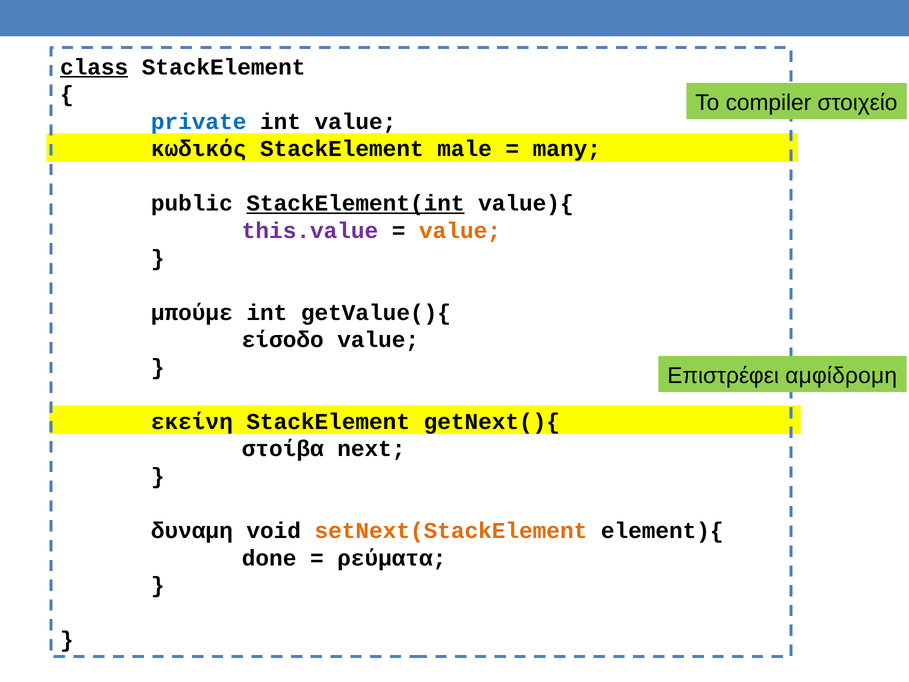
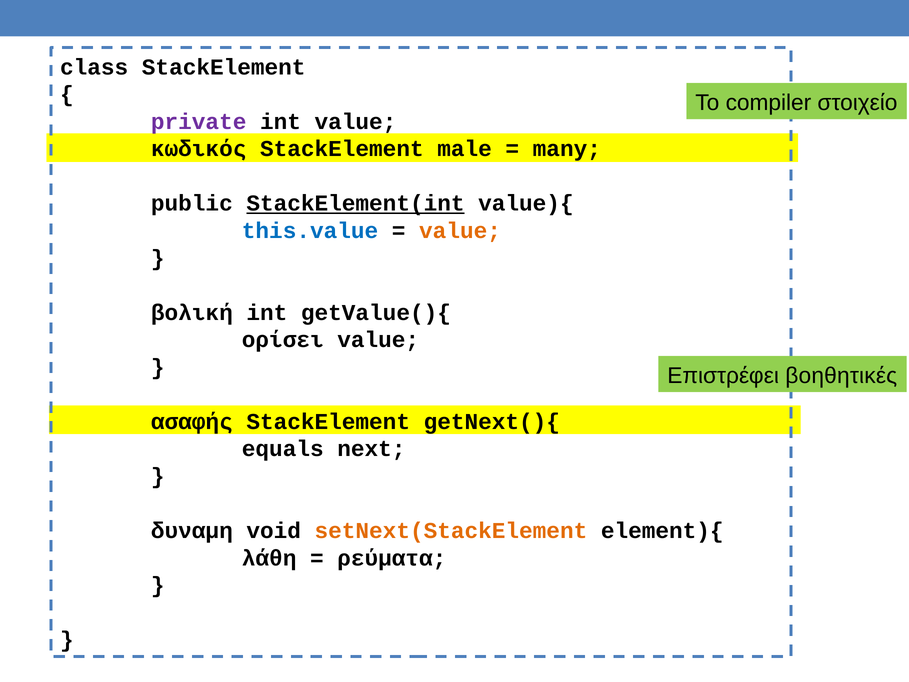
class underline: present -> none
private colour: blue -> purple
this.value colour: purple -> blue
μπούμε: μπούμε -> βολική
είσοδο: είσοδο -> ορίσει
αμφίδρομη: αμφίδρομη -> βοηθητικές
εκείνη: εκείνη -> ασαφής
στοίβα: στοίβα -> equals
done: done -> λάθη
